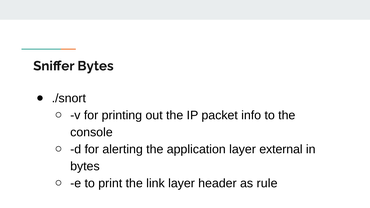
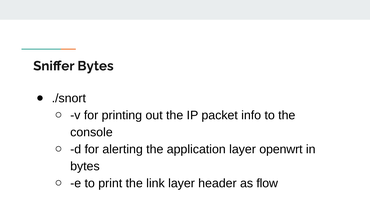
external: external -> openwrt
rule: rule -> flow
